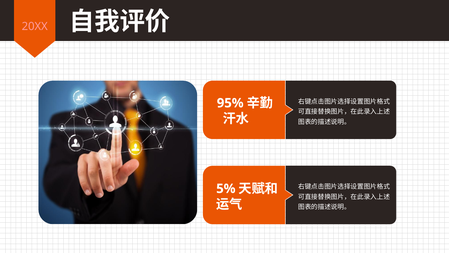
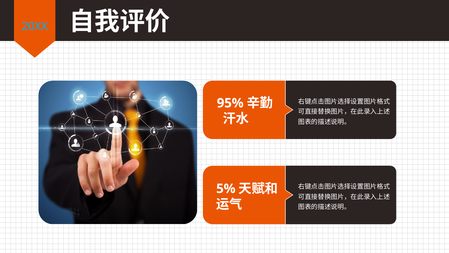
20XX colour: pink -> light blue
